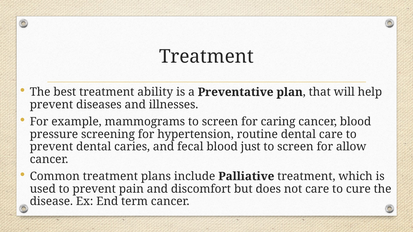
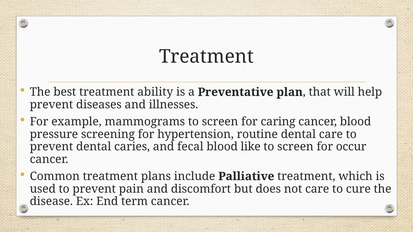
just: just -> like
allow: allow -> occur
